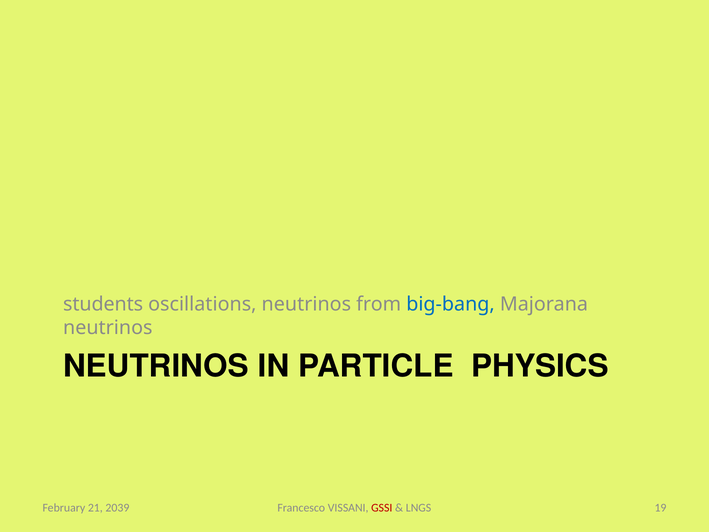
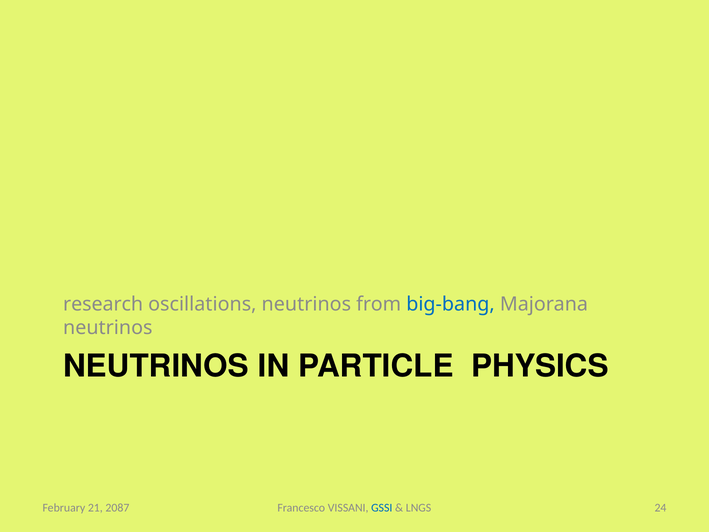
students: students -> research
GSSI colour: red -> blue
19: 19 -> 24
2039: 2039 -> 2087
